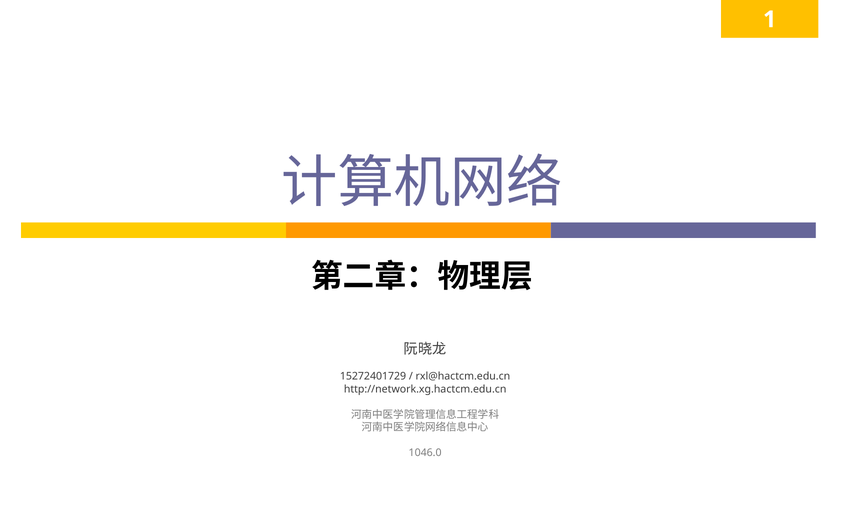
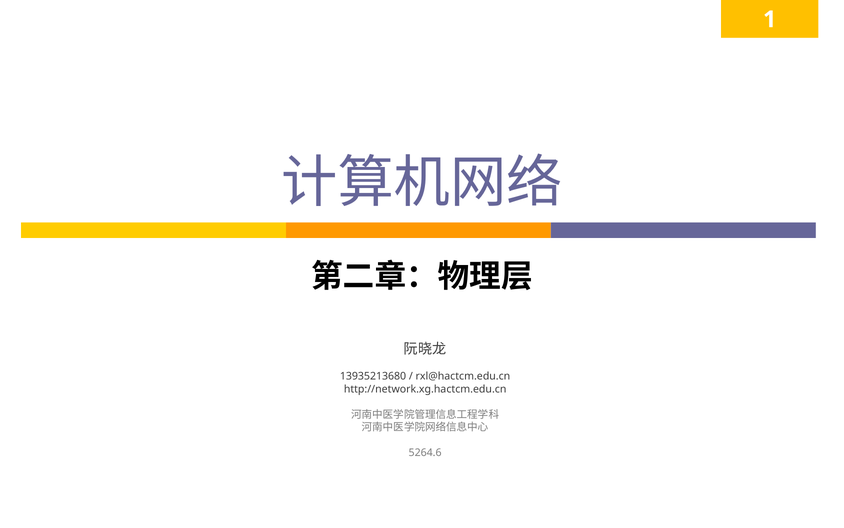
15272401729: 15272401729 -> 13935213680
1046.0: 1046.0 -> 5264.6
